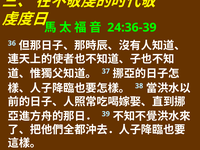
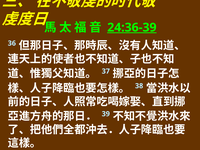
24:36-39 underline: none -> present
